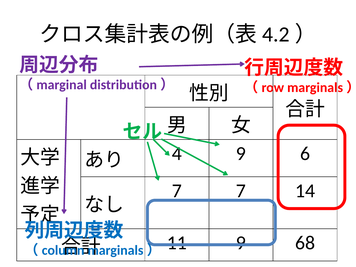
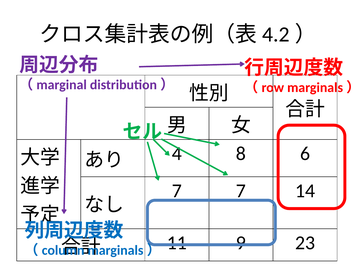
9 at (241, 153): 9 -> 8
68: 68 -> 23
